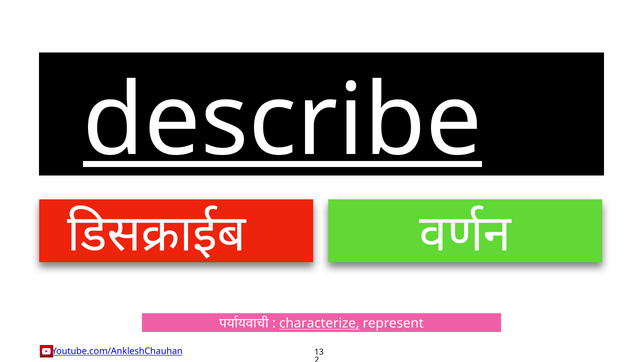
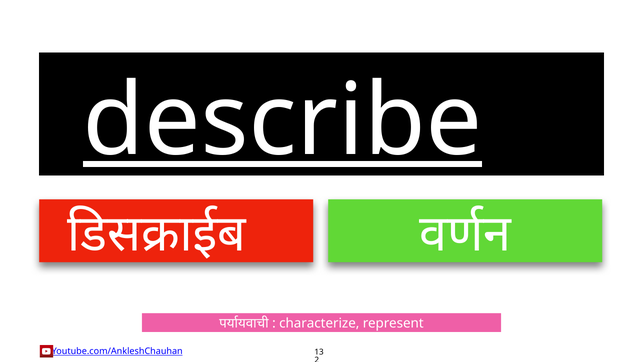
characterize underline: present -> none
